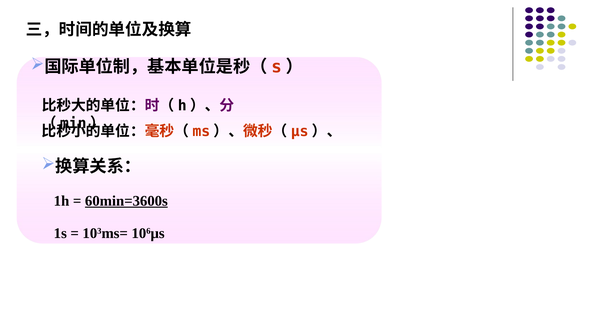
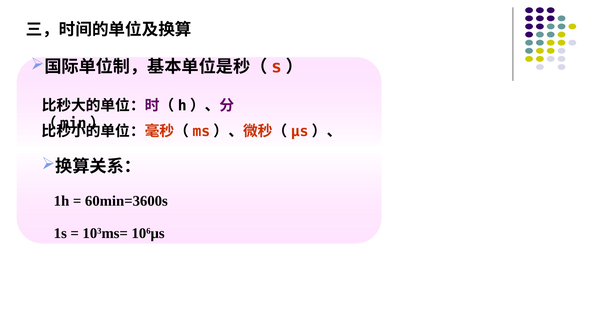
60min=3600s underline: present -> none
